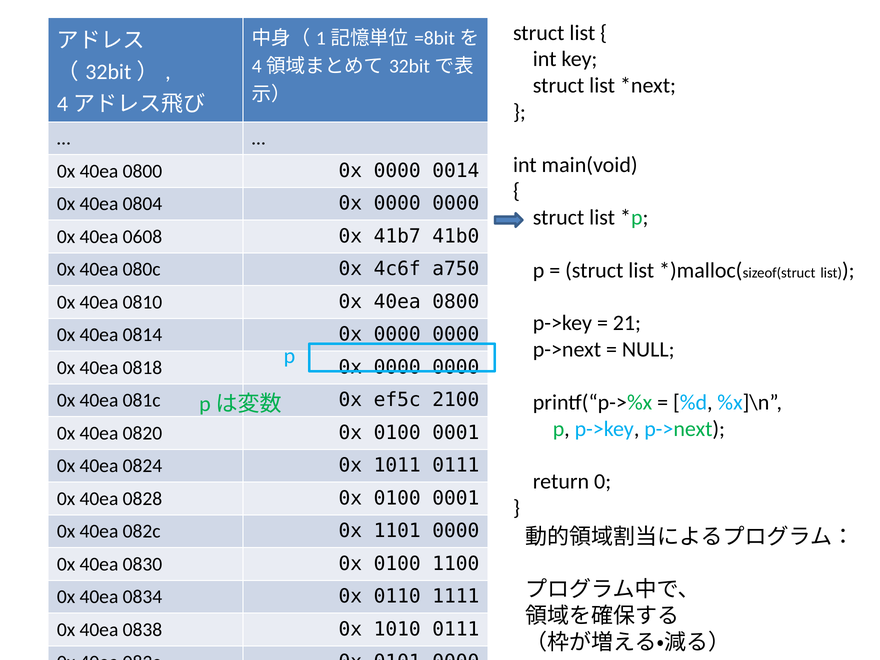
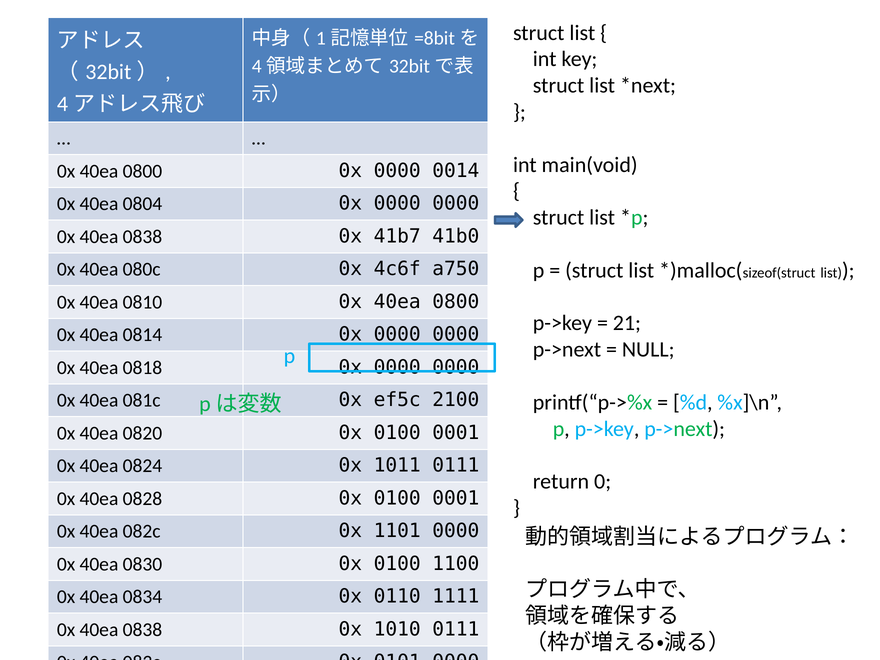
0608 at (142, 237): 0608 -> 0838
